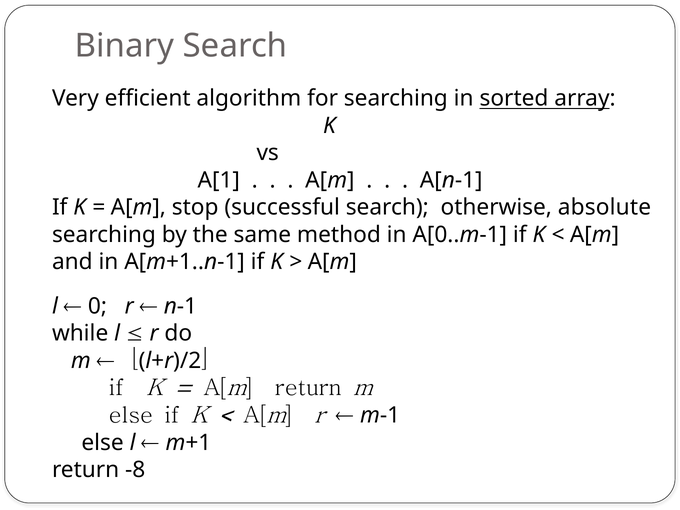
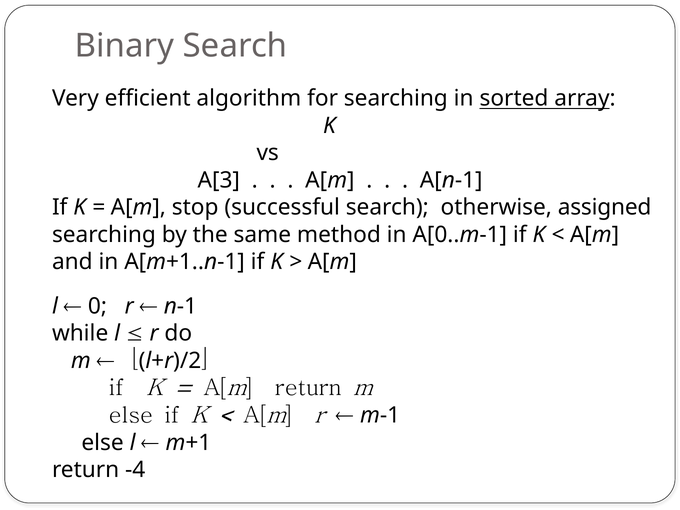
A[1: A[1 -> A[3
absolute: absolute -> assigned
-8: -8 -> -4
